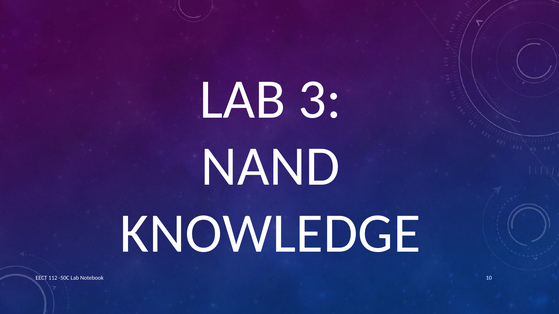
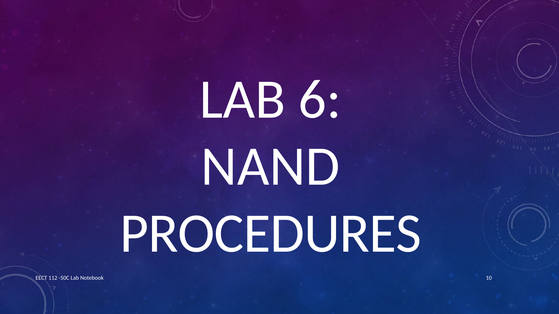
3: 3 -> 6
KNOWLEDGE: KNOWLEDGE -> PROCEDURES
